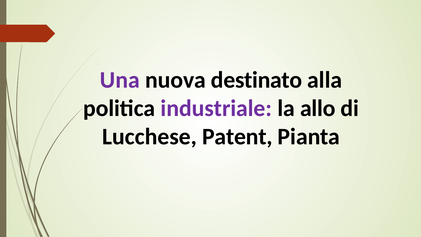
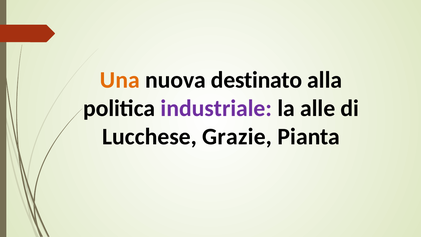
Una colour: purple -> orange
allo: allo -> alle
Patent: Patent -> Grazie
